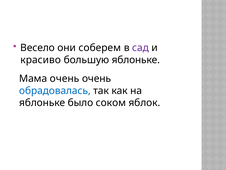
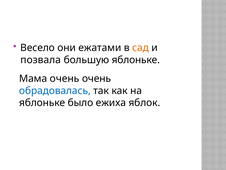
соберем: соберем -> ежатами
сад colour: purple -> orange
красиво: красиво -> позвала
соком: соком -> ежиха
